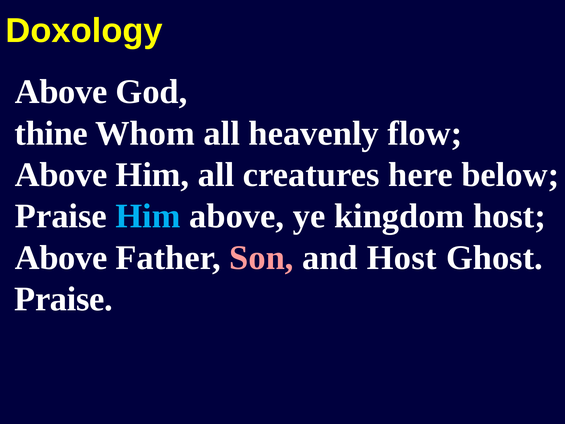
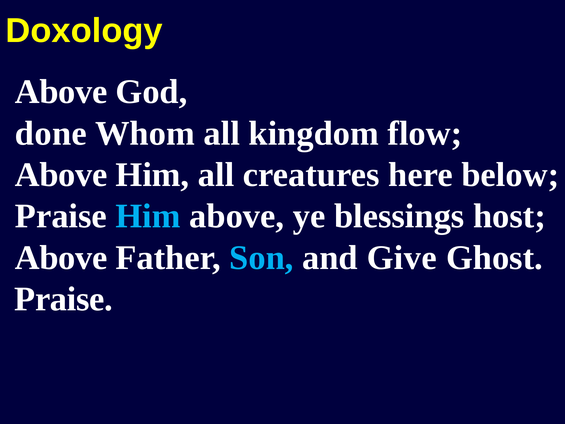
thine: thine -> done
heavenly: heavenly -> kingdom
kingdom: kingdom -> blessings
Son colour: pink -> light blue
and Host: Host -> Give
